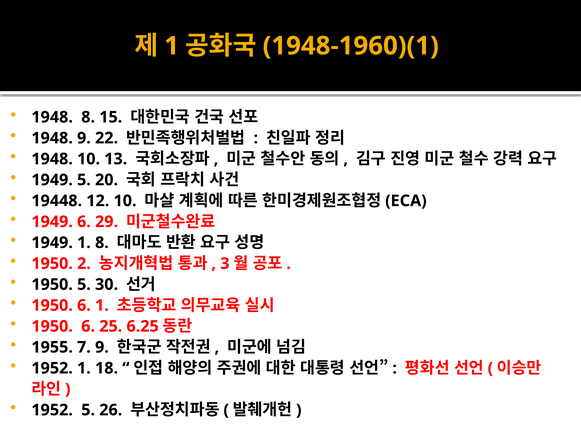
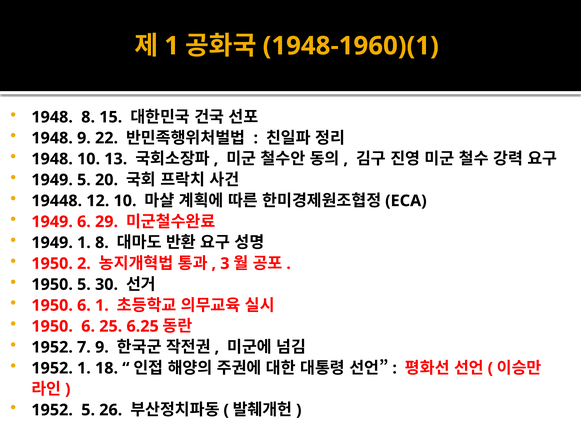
1955 at (52, 347): 1955 -> 1952
